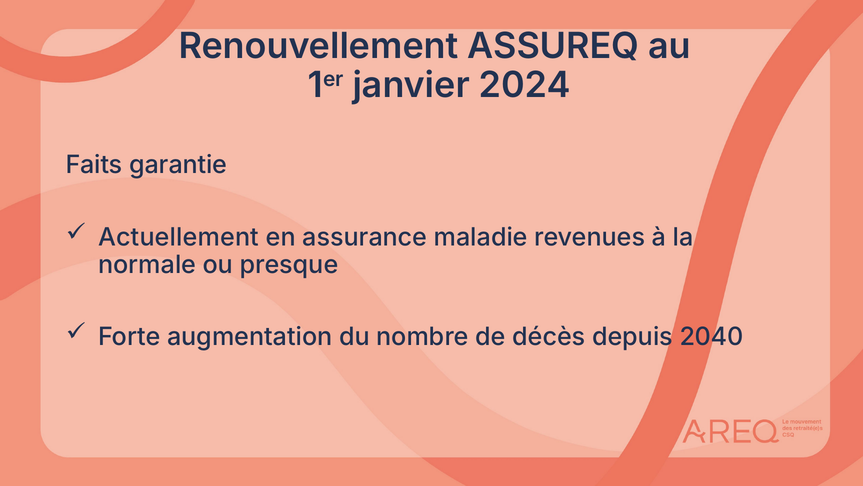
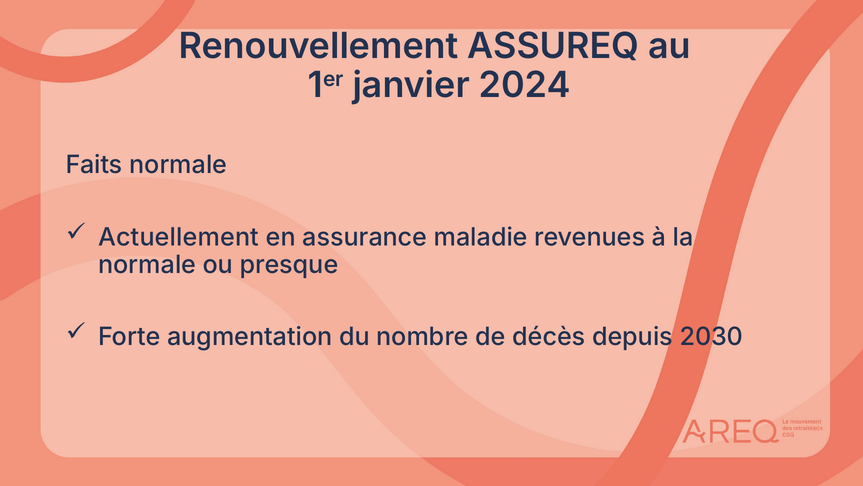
Faits garantie: garantie -> normale
2040: 2040 -> 2030
